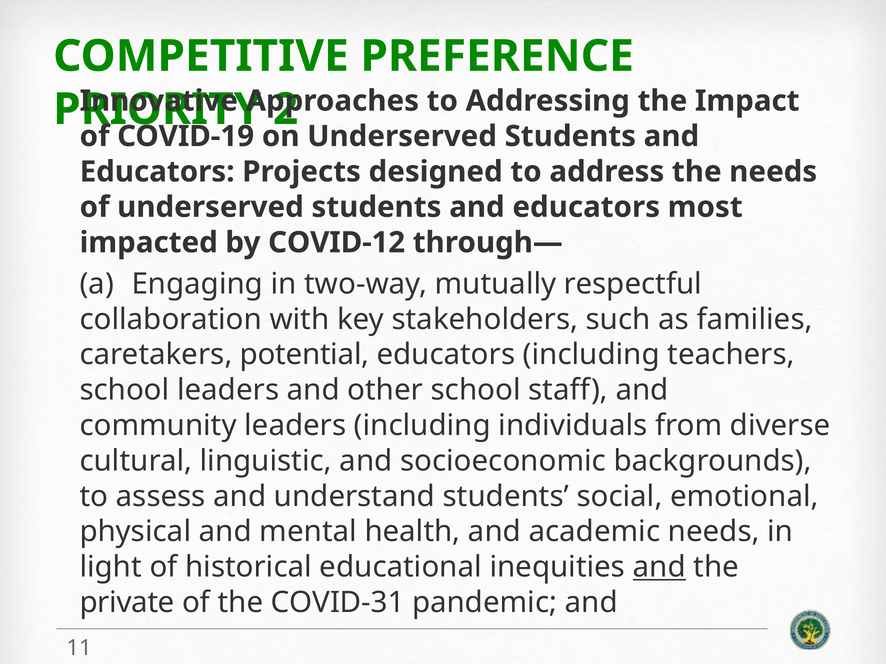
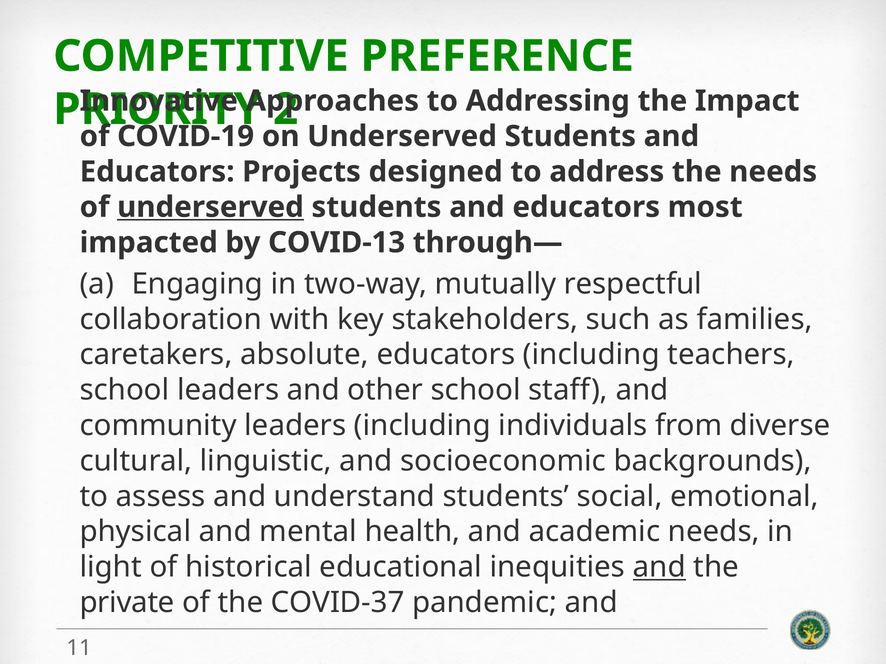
underserved at (210, 207) underline: none -> present
COVID-12: COVID-12 -> COVID-13
potential: potential -> absolute
COVID-31: COVID-31 -> COVID-37
